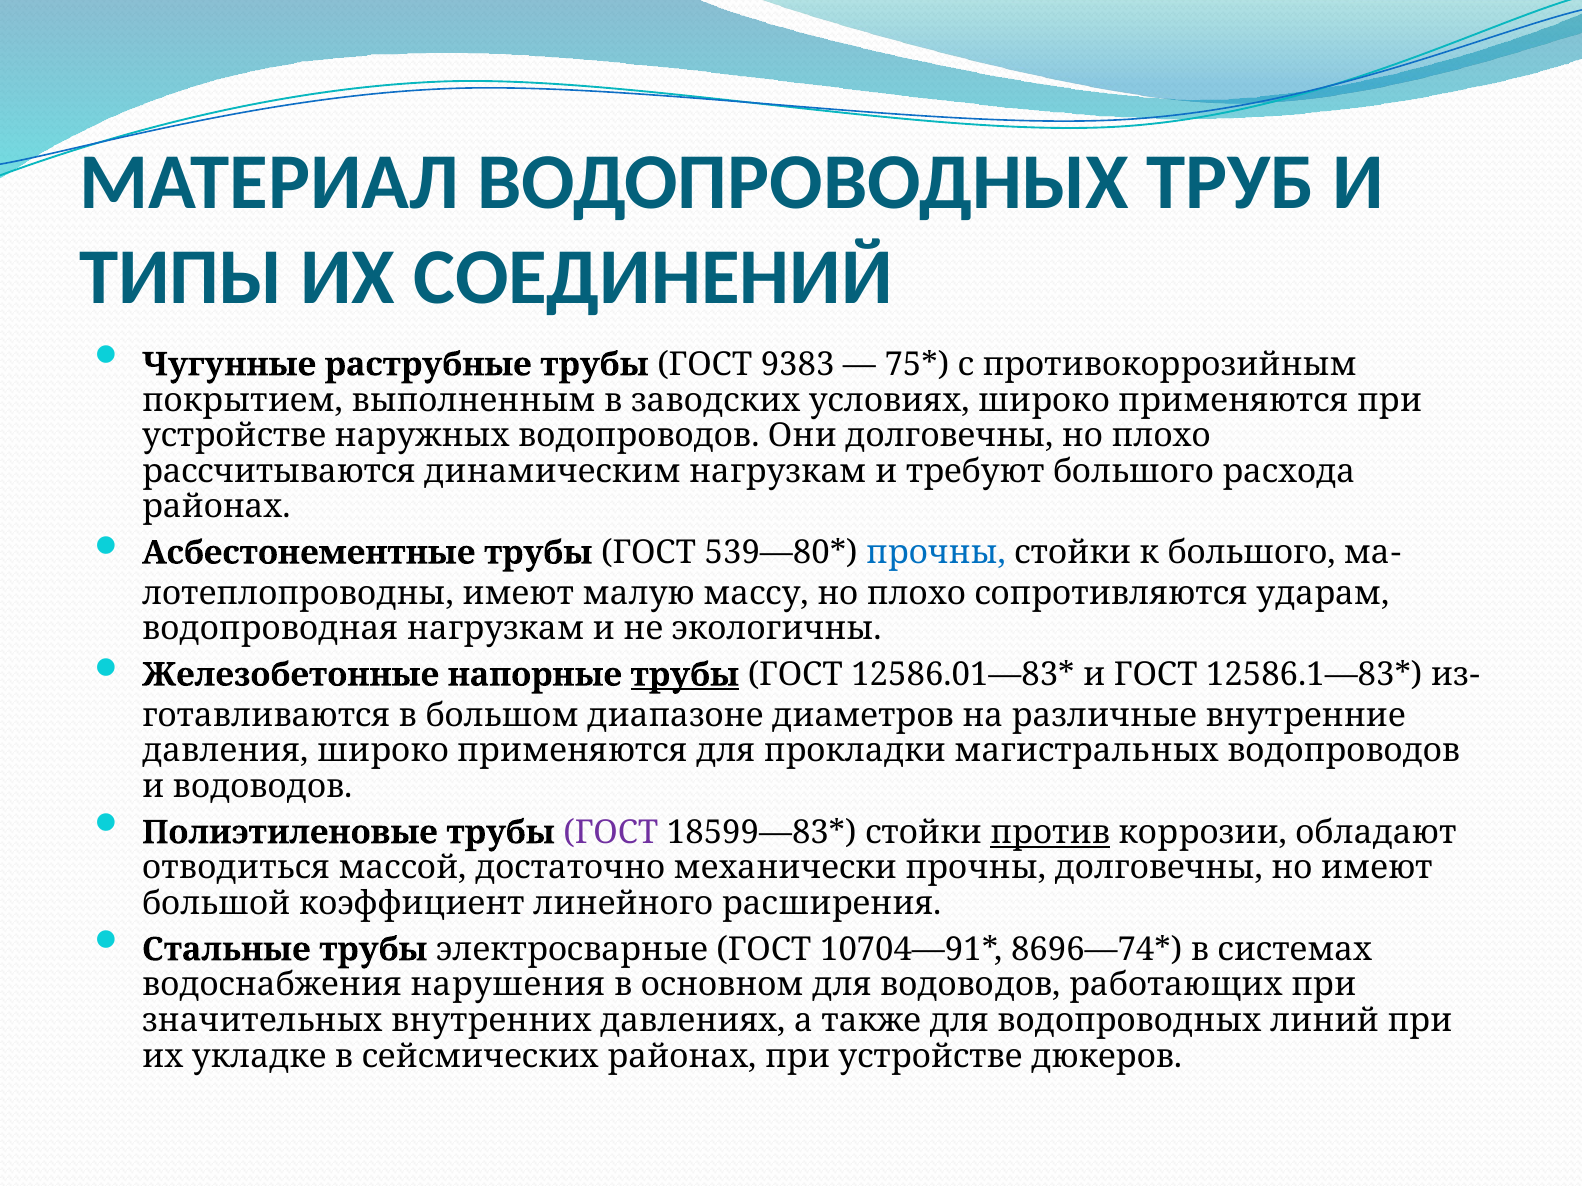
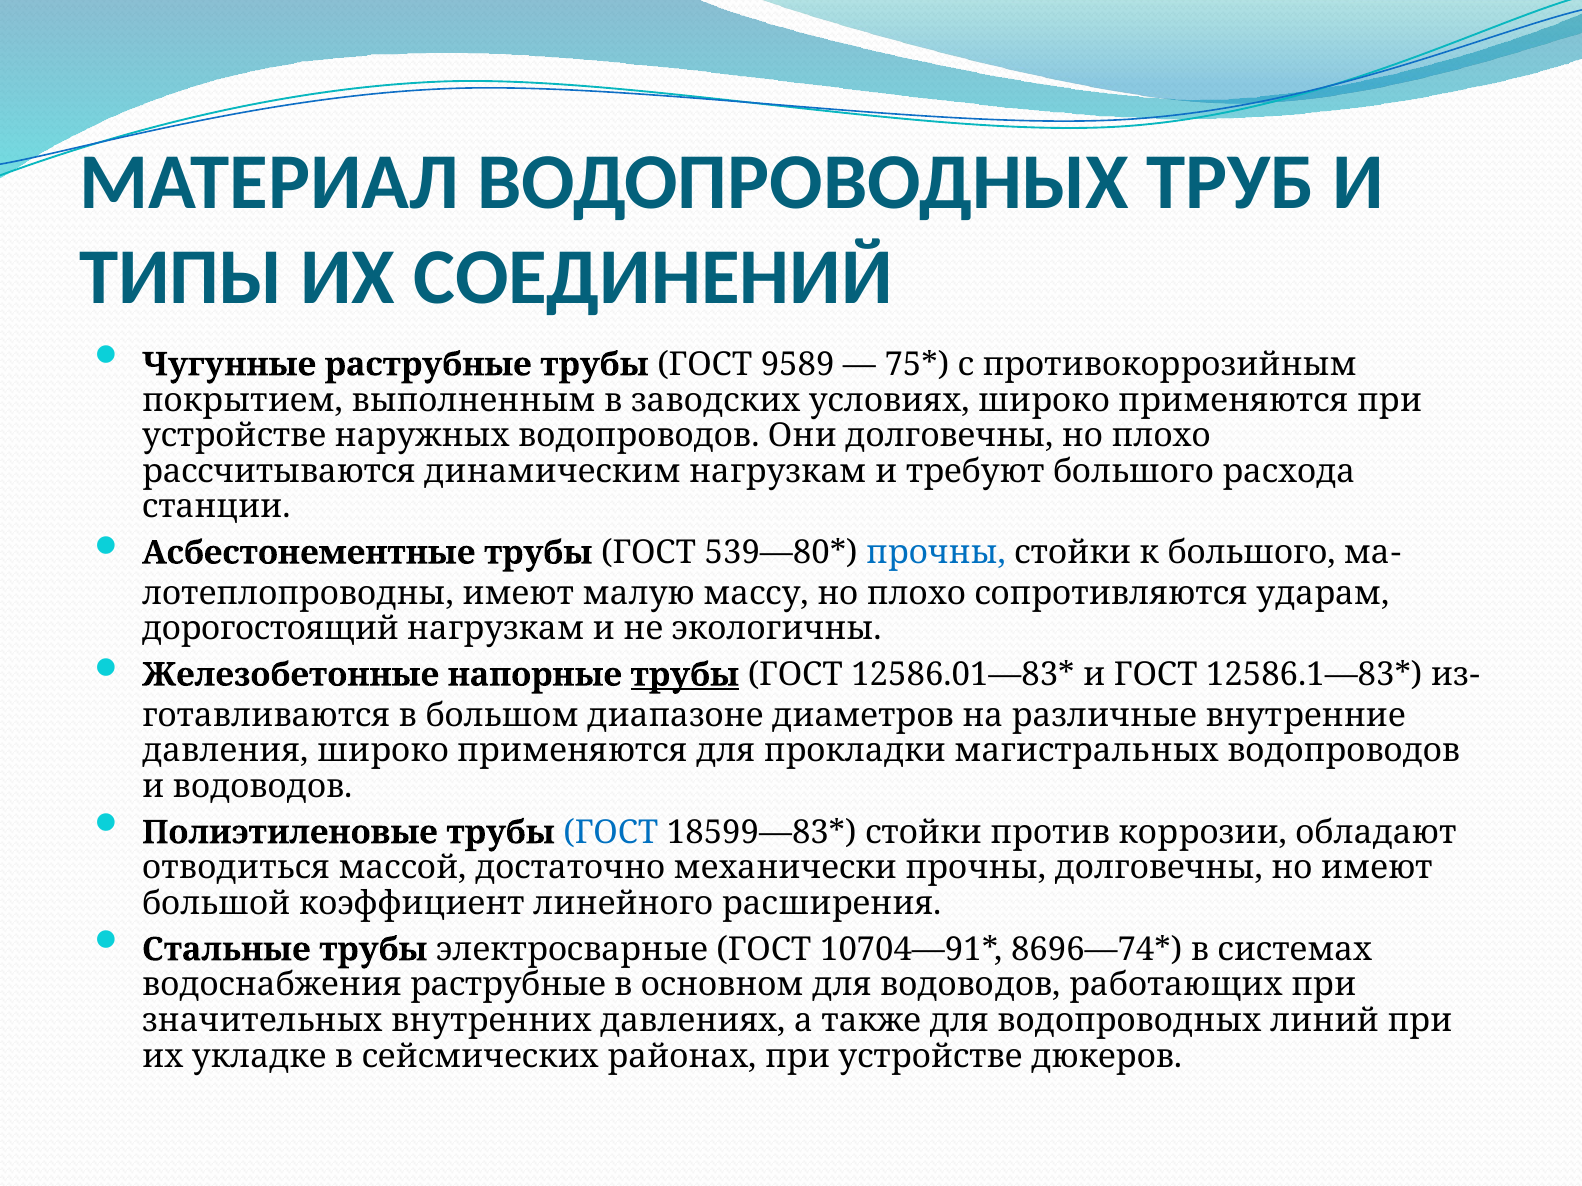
9383: 9383 -> 9589
районах at (216, 507): районах -> станции
водопроводная: водопроводная -> дорогостоящий
ГОСТ at (611, 833) colour: purple -> blue
против underline: present -> none
водоснабжения нарушения: нарушения -> раструбные
